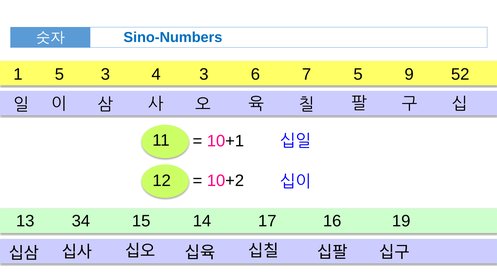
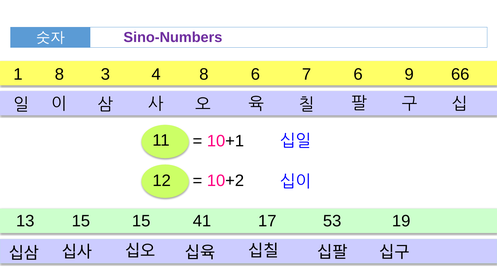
Sino-Numbers colour: blue -> purple
1 5: 5 -> 8
4 3: 3 -> 8
7 5: 5 -> 6
52: 52 -> 66
13 34: 34 -> 15
14: 14 -> 41
16: 16 -> 53
